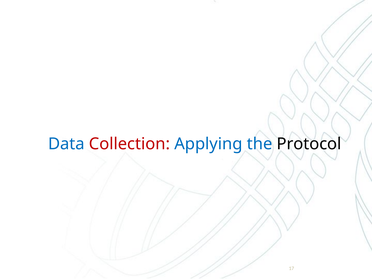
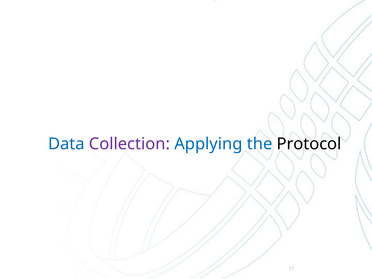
Collection colour: red -> purple
